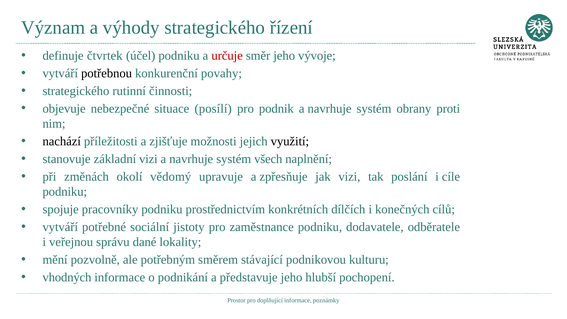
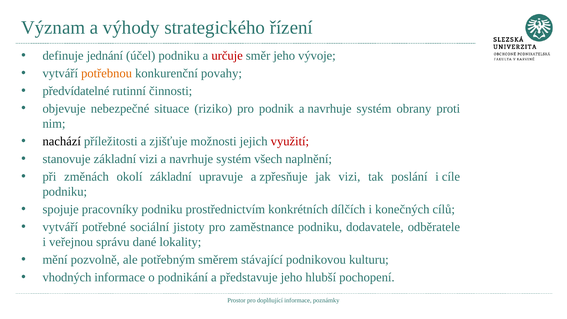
čtvrtek: čtvrtek -> jednání
potřebnou colour: black -> orange
strategického at (76, 91): strategického -> předvídatelné
posílí: posílí -> riziko
využití colour: black -> red
okolí vědomý: vědomý -> základní
